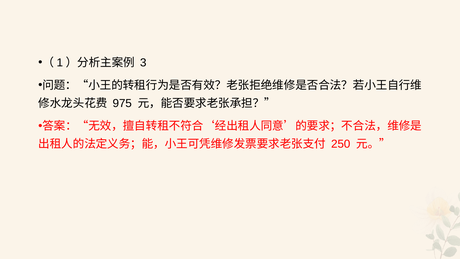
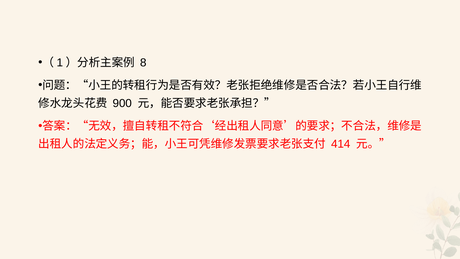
3: 3 -> 8
975: 975 -> 900
250: 250 -> 414
